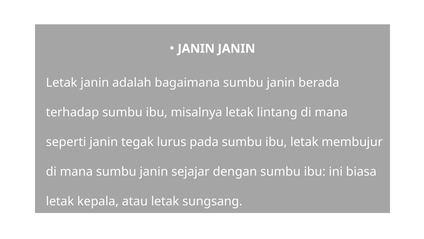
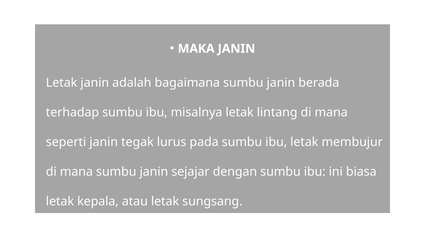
JANIN at (196, 49): JANIN -> MAKA
